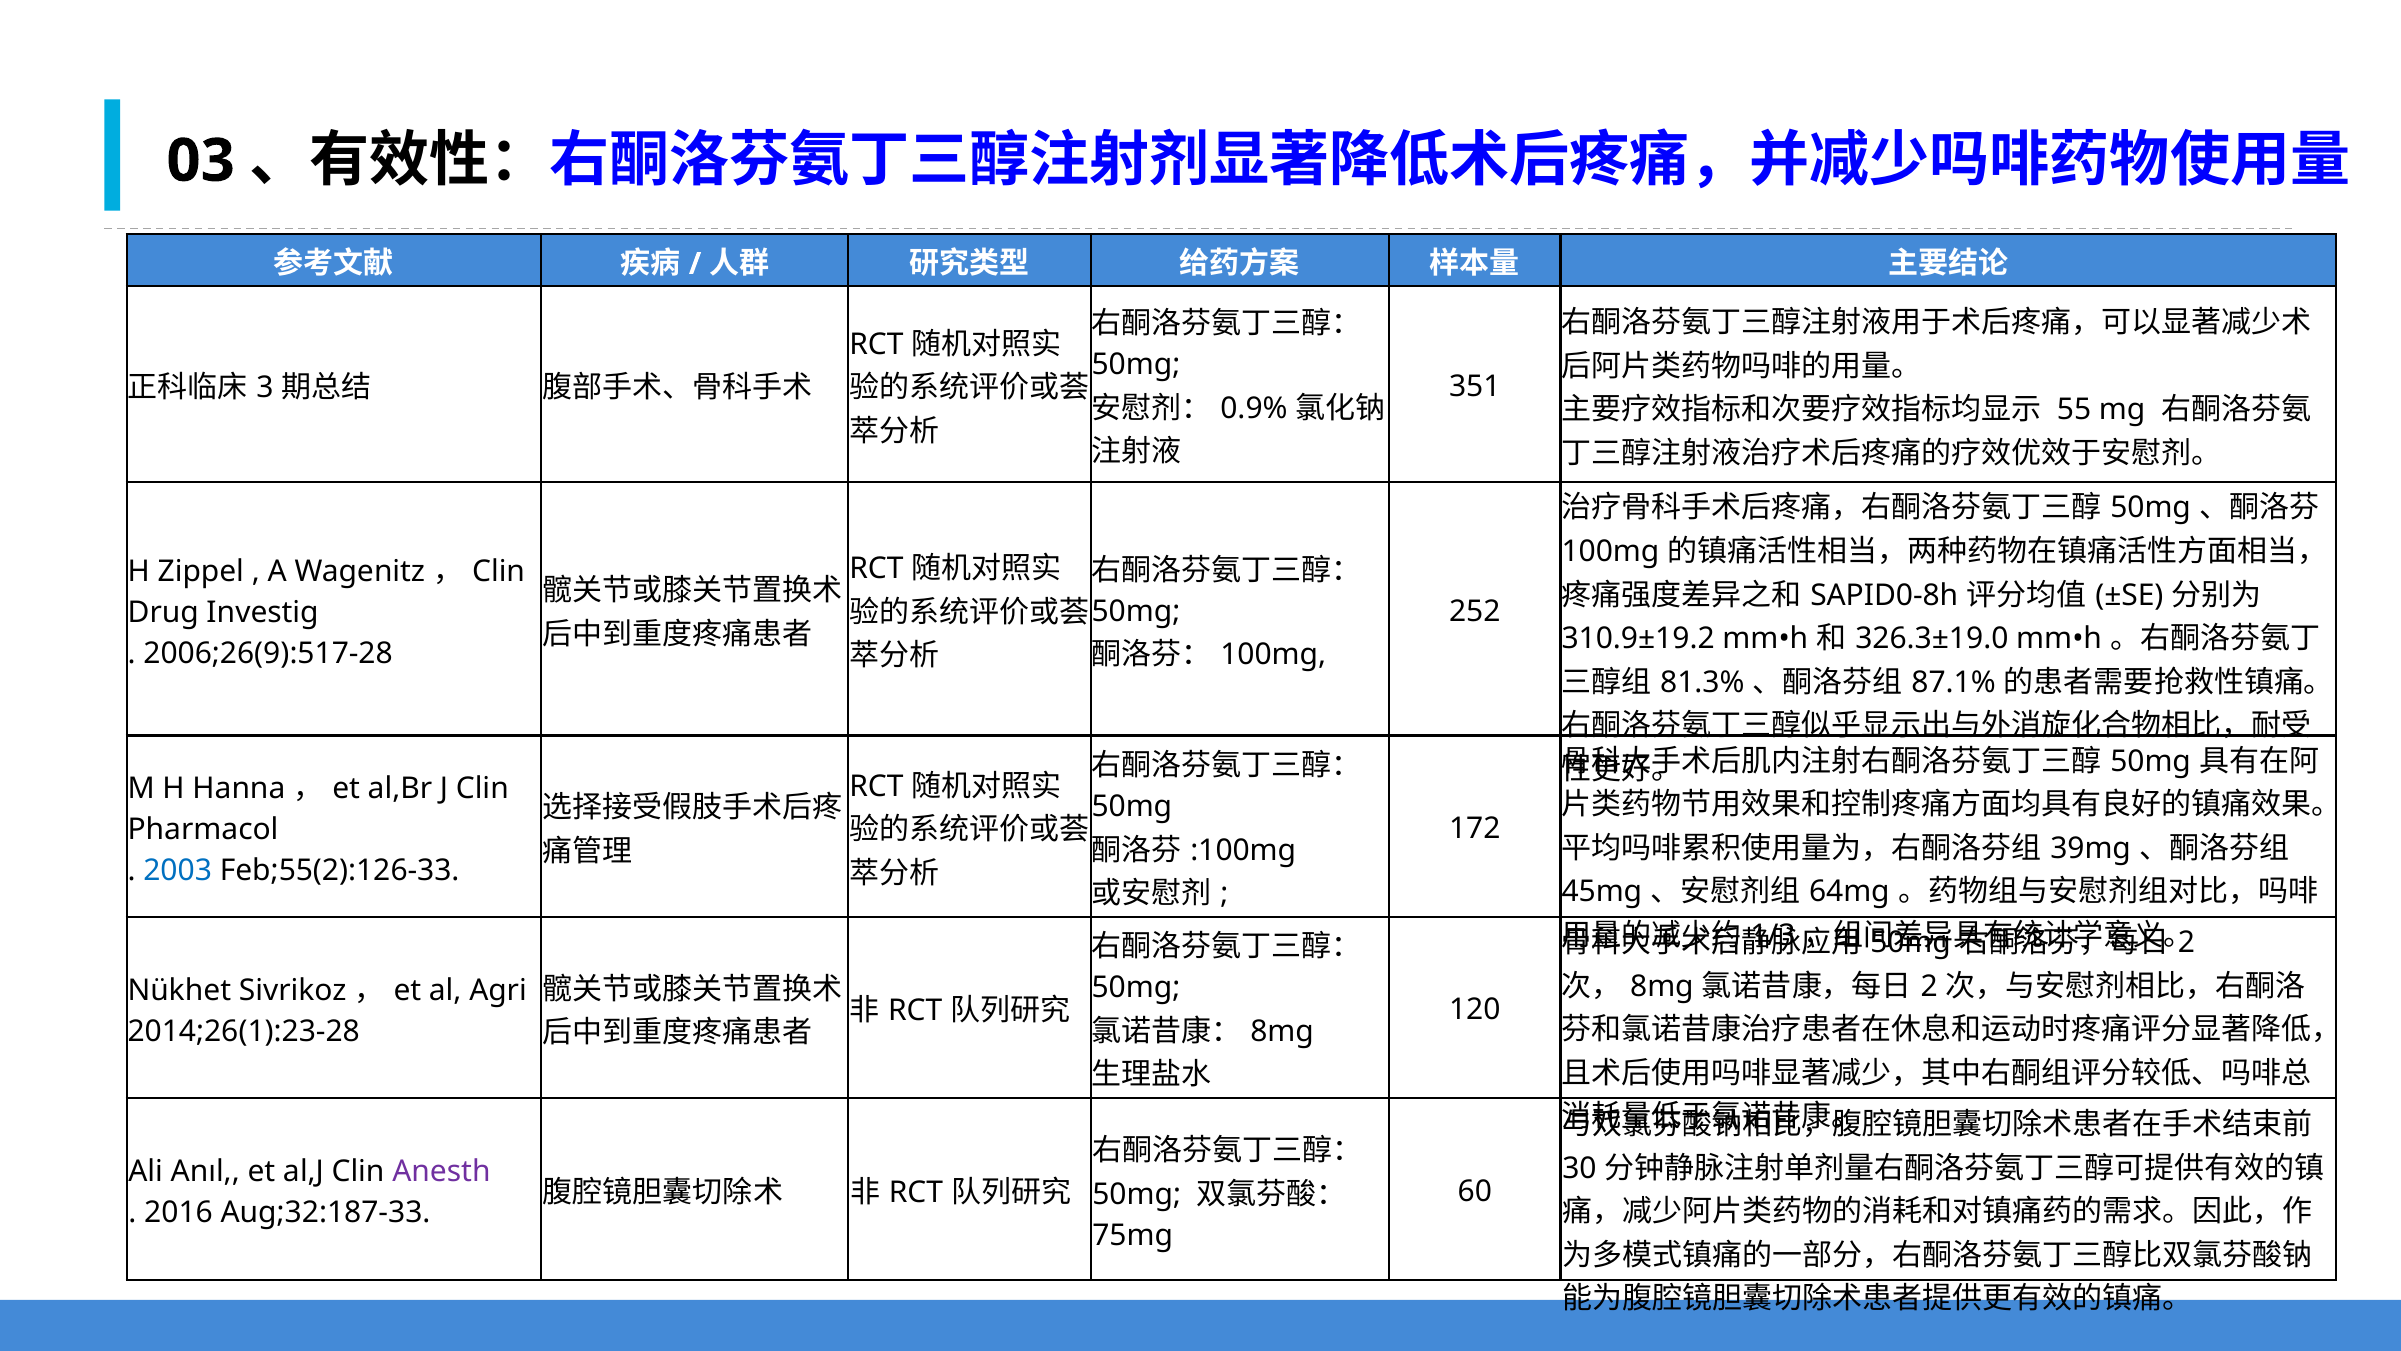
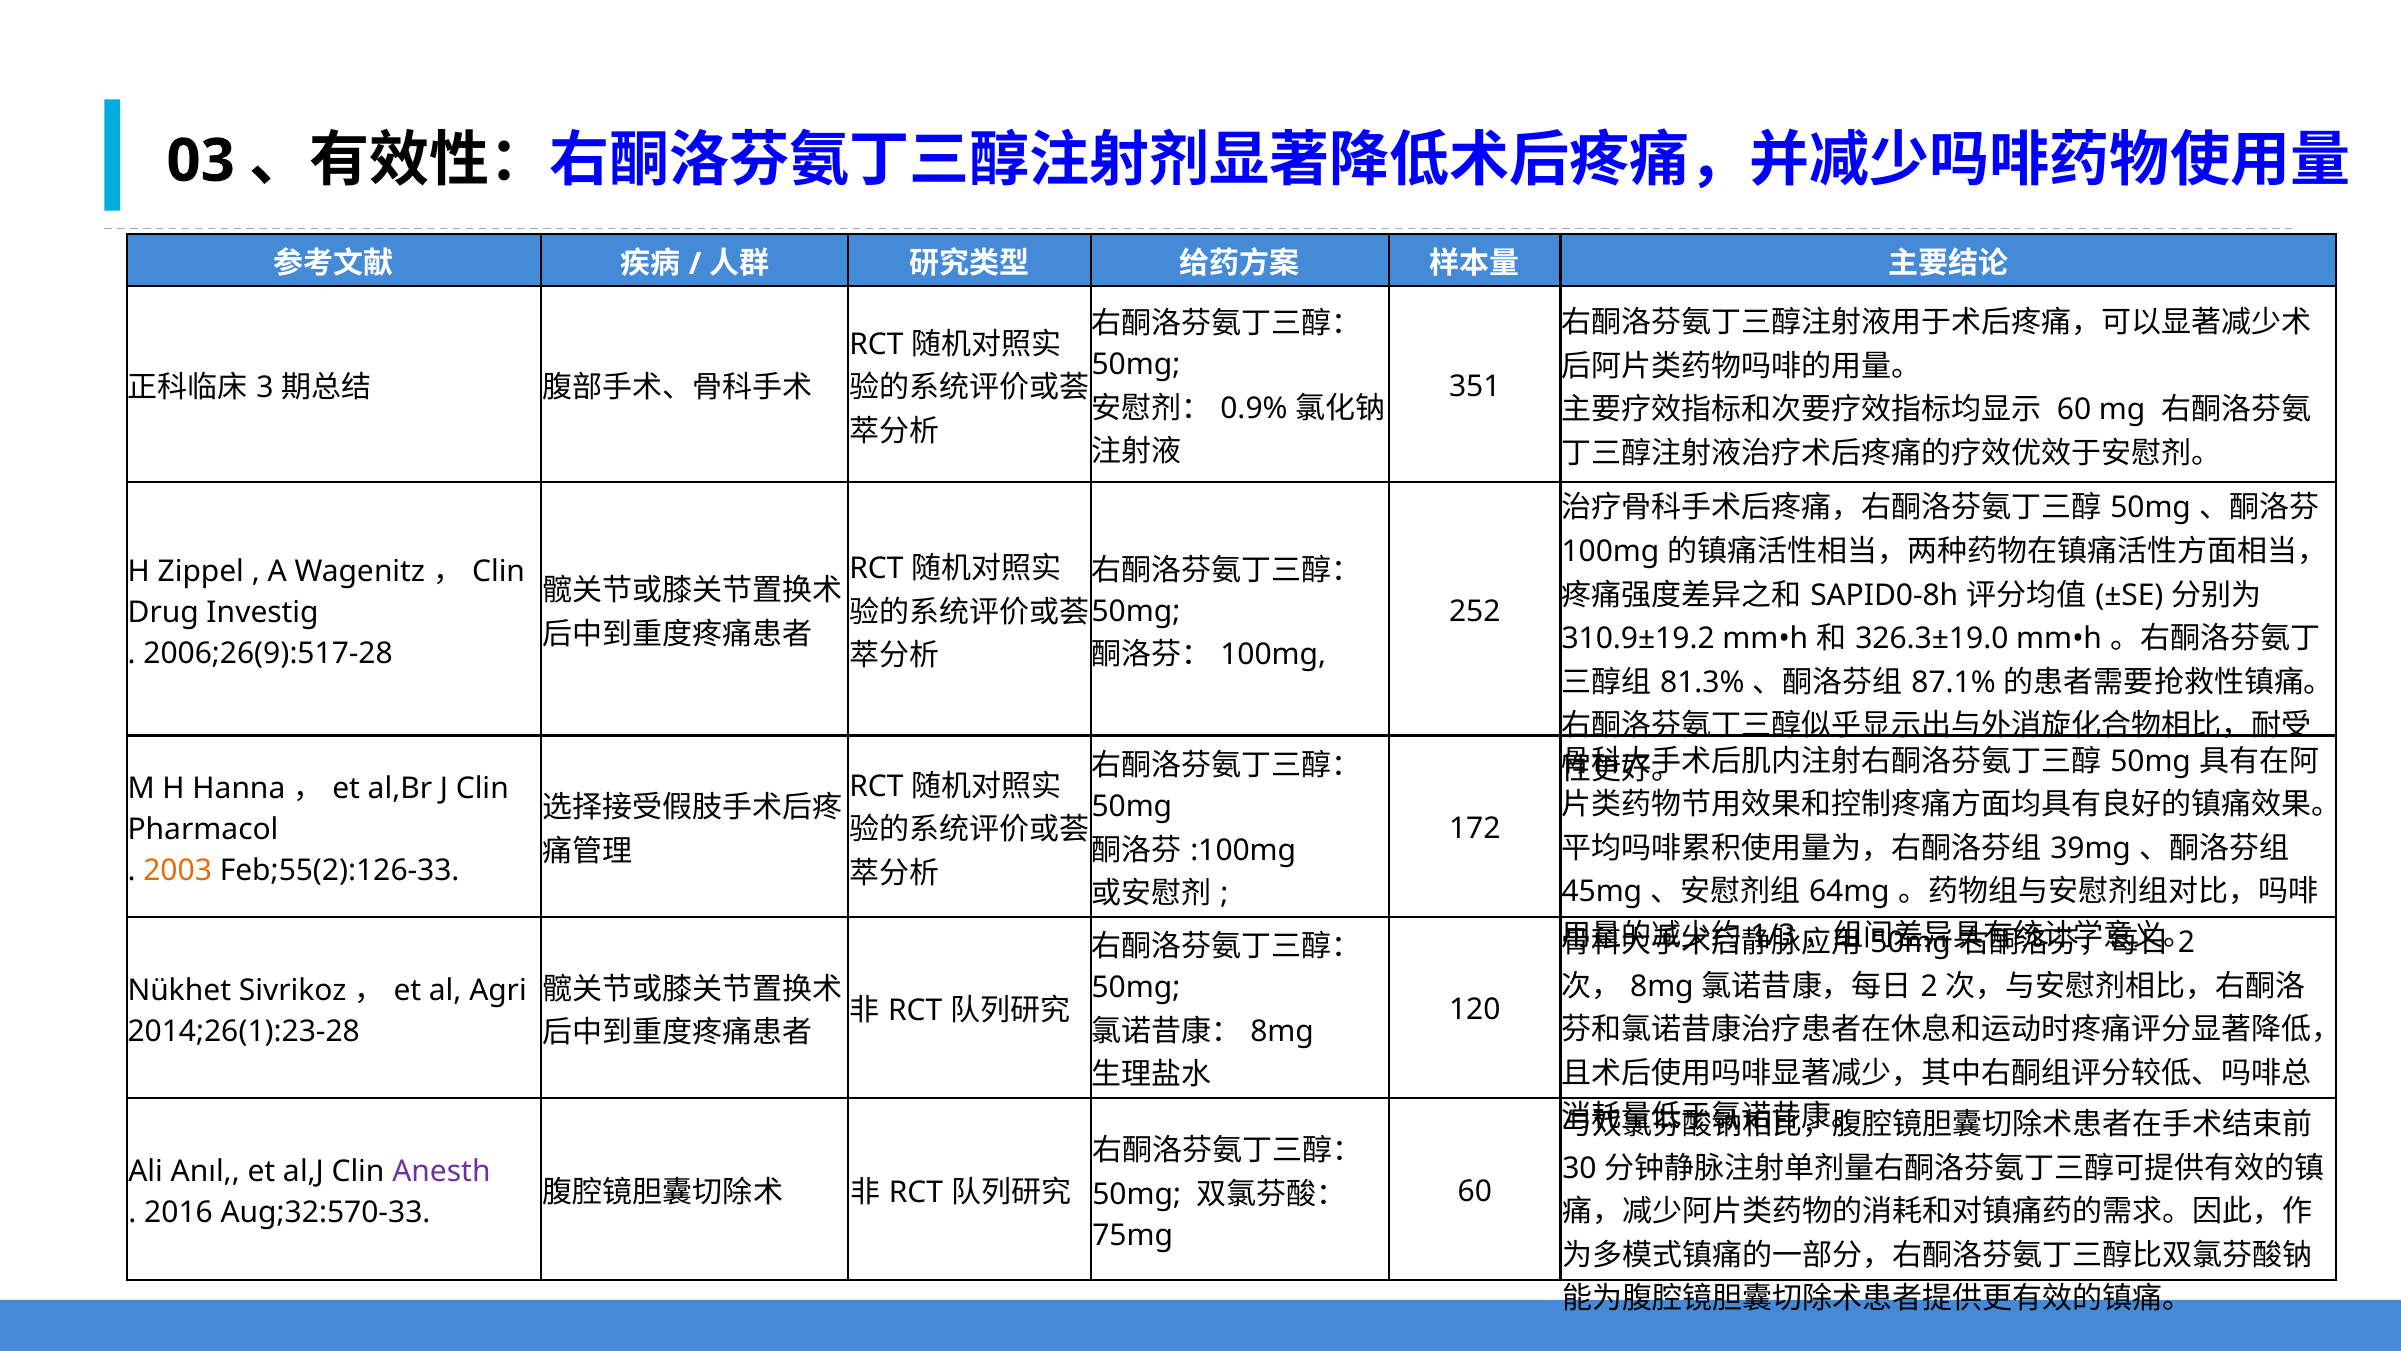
55 at (2074, 410): 55 -> 60
2003 colour: blue -> orange
Aug;32:187-33: Aug;32:187-33 -> Aug;32:570-33
